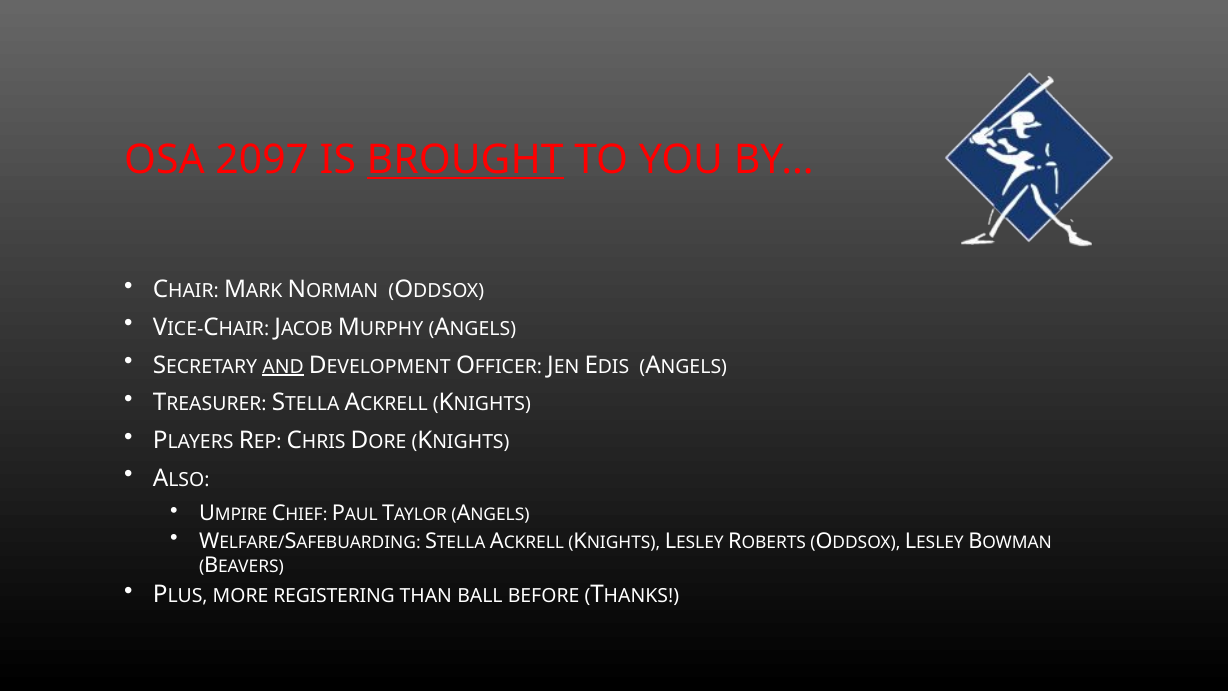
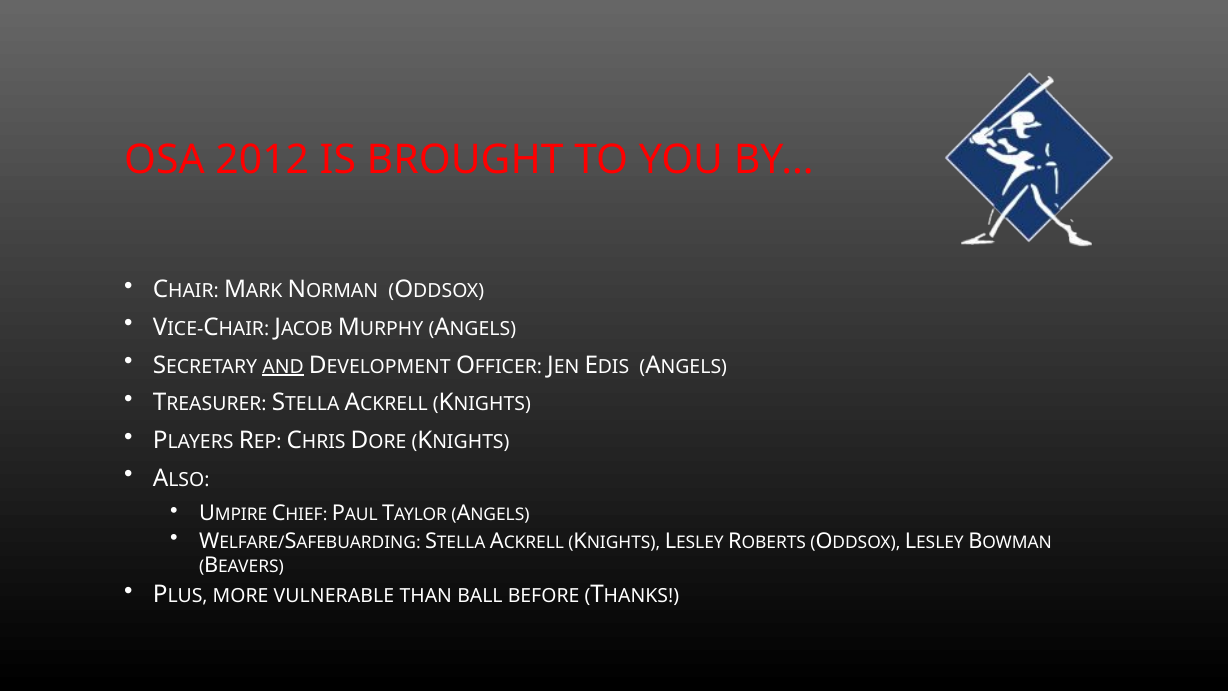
2097: 2097 -> 2012
BROUGHT underline: present -> none
REGISTERING: REGISTERING -> VULNERABLE
